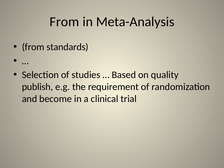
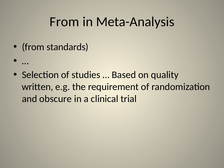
publish: publish -> written
become: become -> obscure
